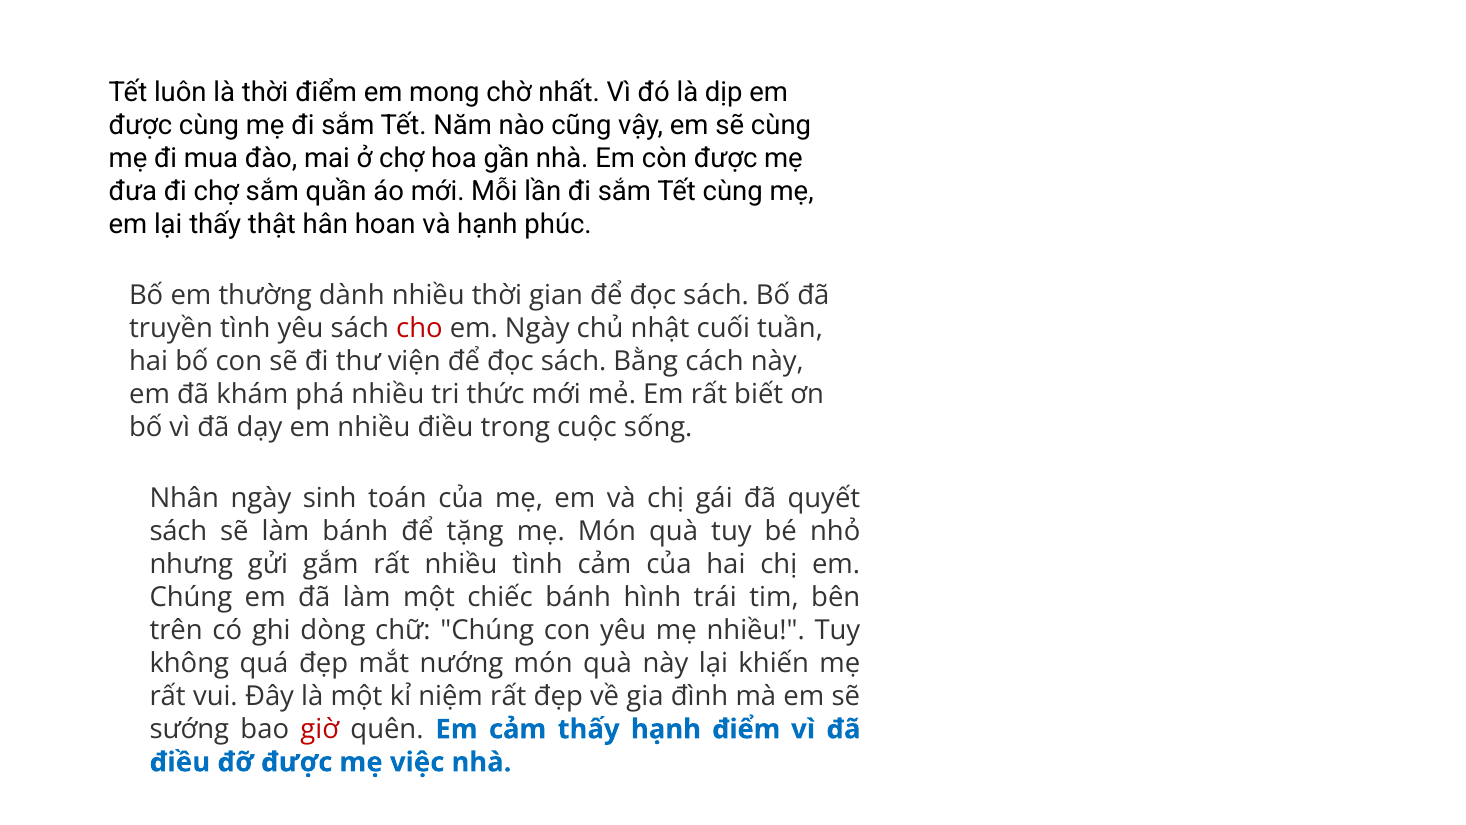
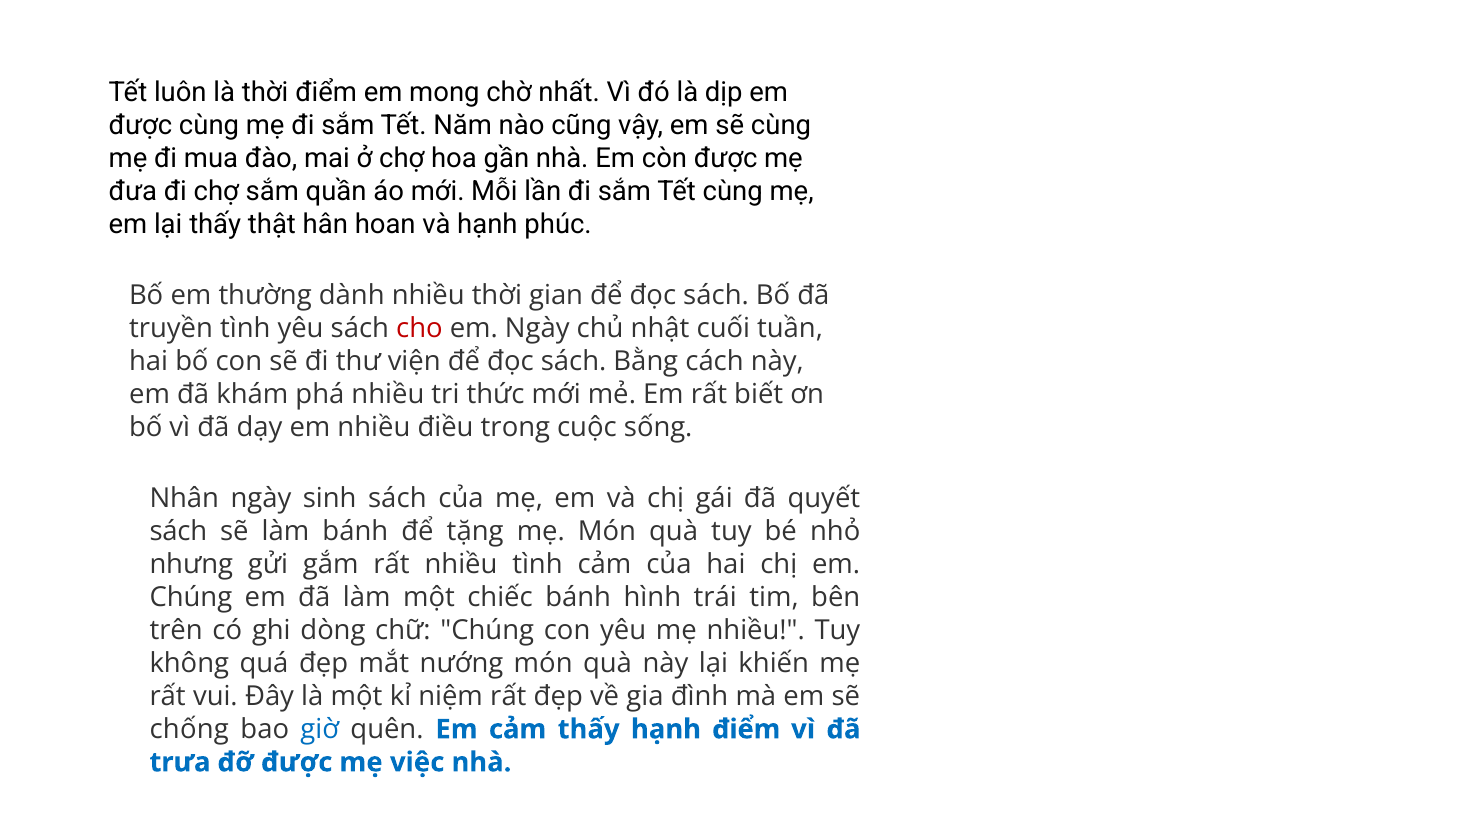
sinh toán: toán -> sách
sướng: sướng -> chống
giờ colour: red -> blue
điều at (180, 762): điều -> trưa
